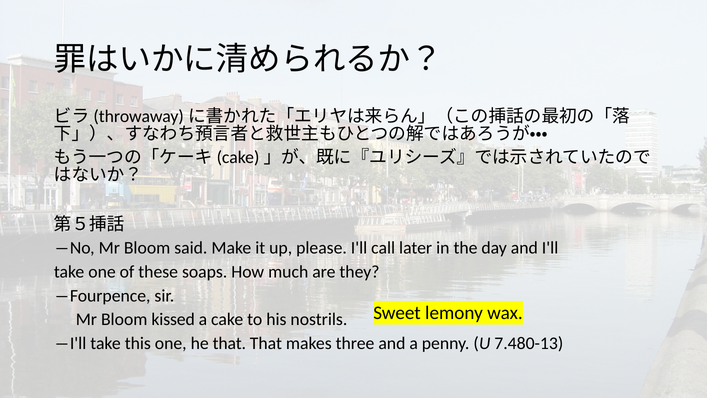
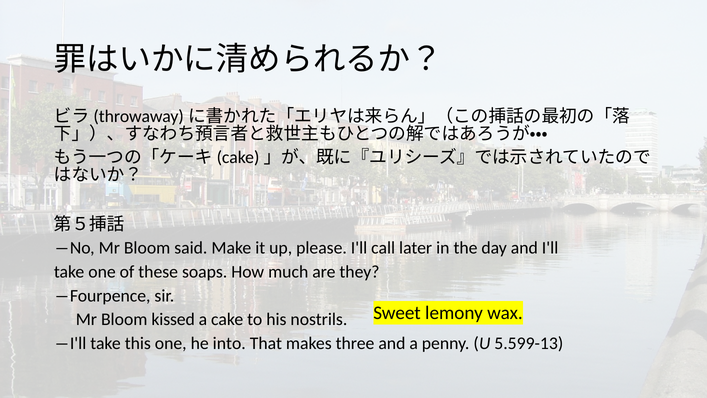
he that: that -> into
7.480-13: 7.480-13 -> 5.599-13
